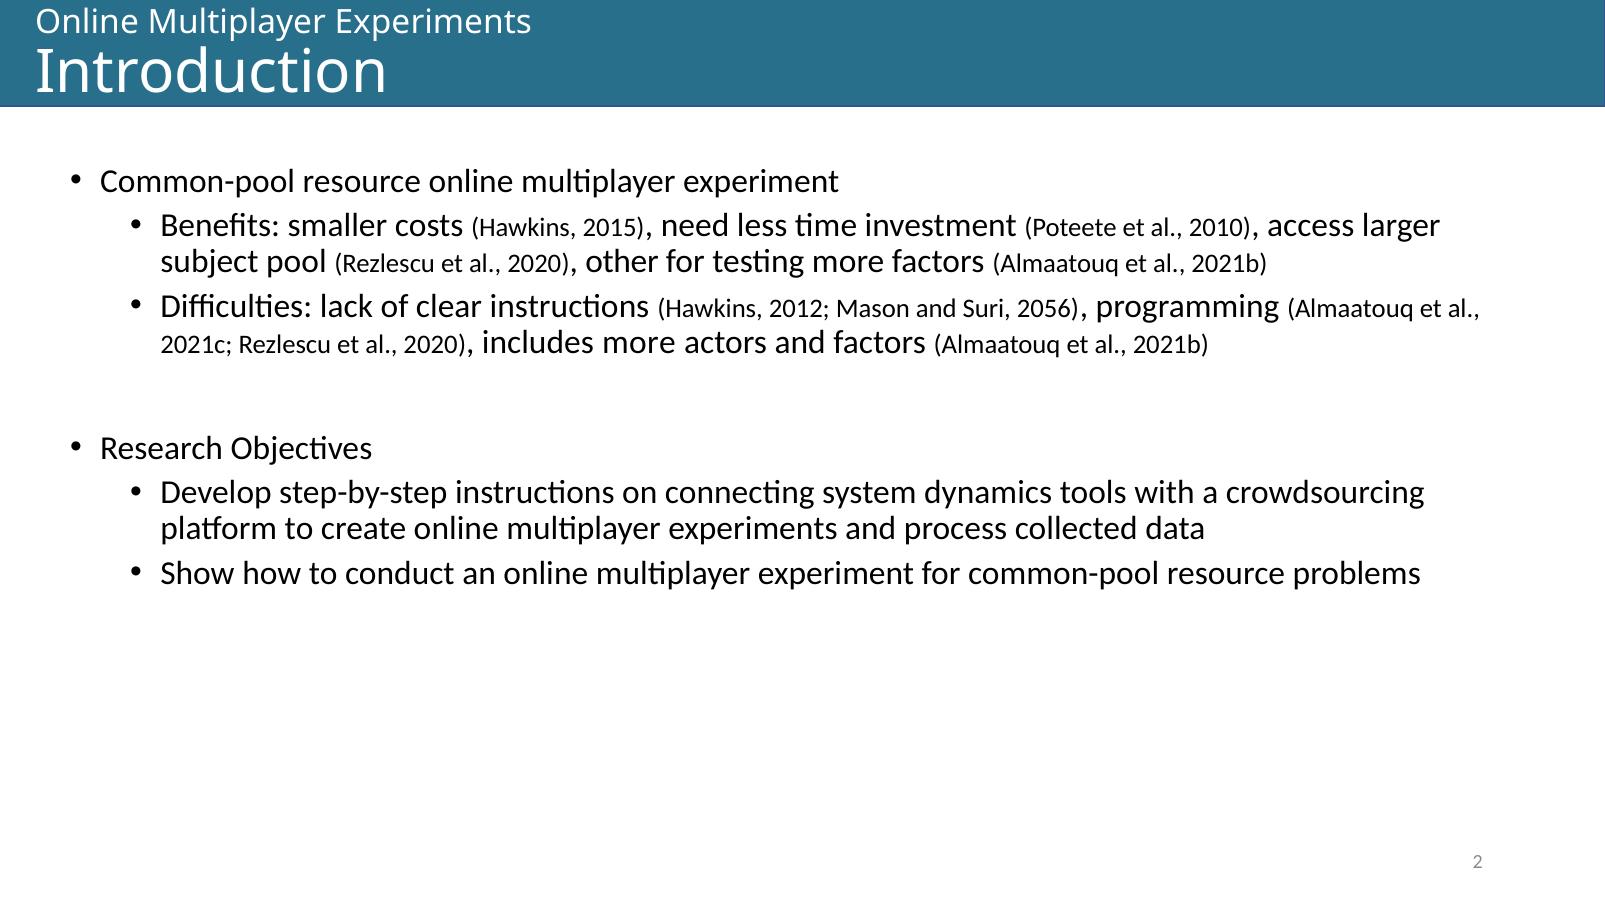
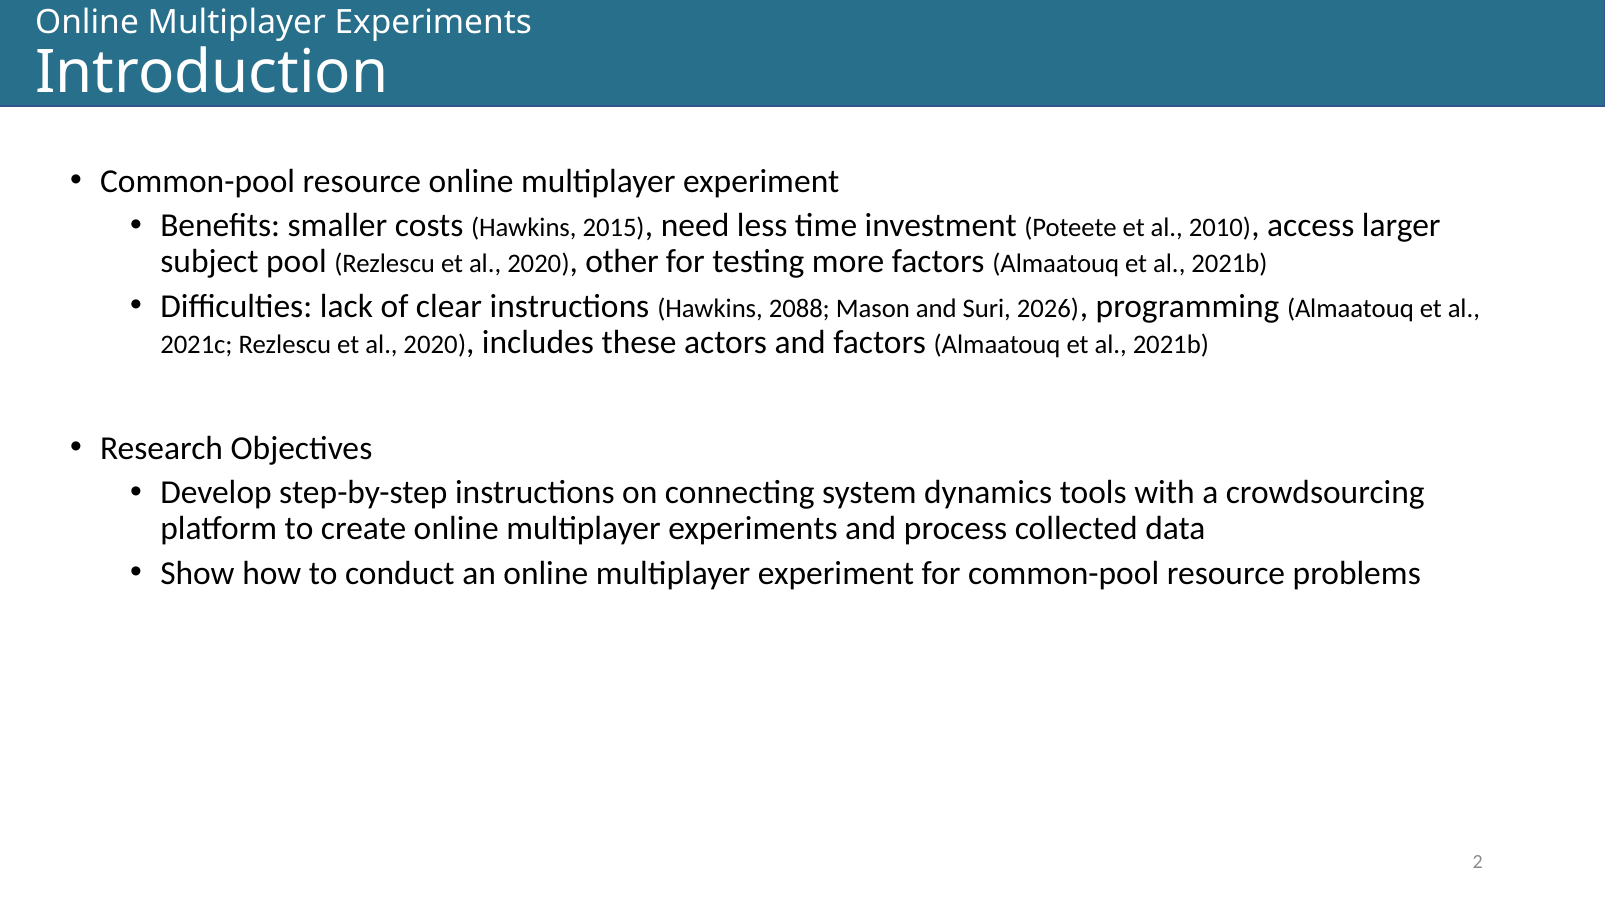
2012: 2012 -> 2088
2056: 2056 -> 2026
includes more: more -> these
